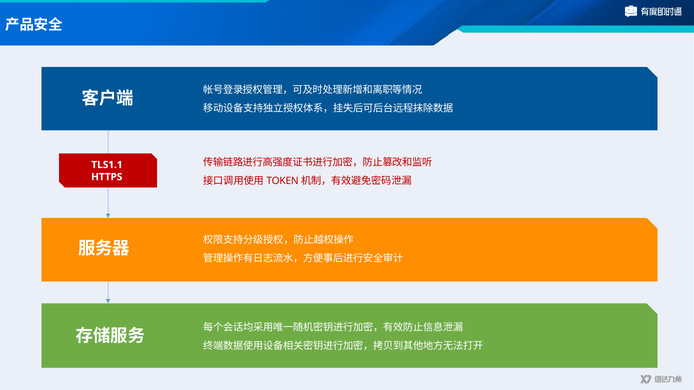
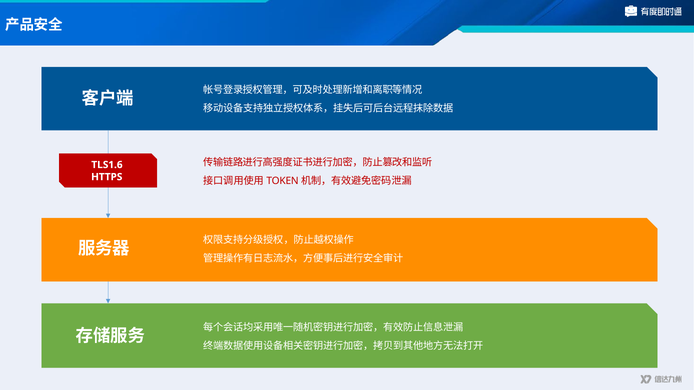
TLS1.1: TLS1.1 -> TLS1.6
